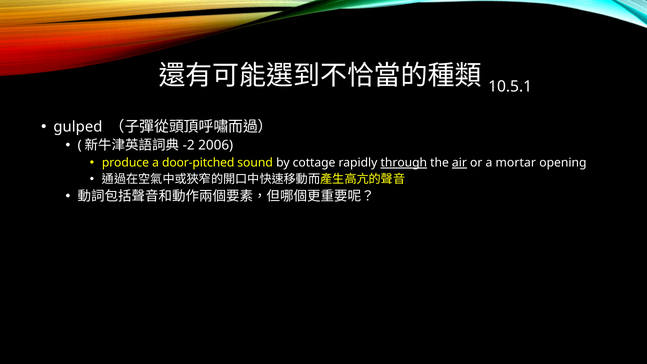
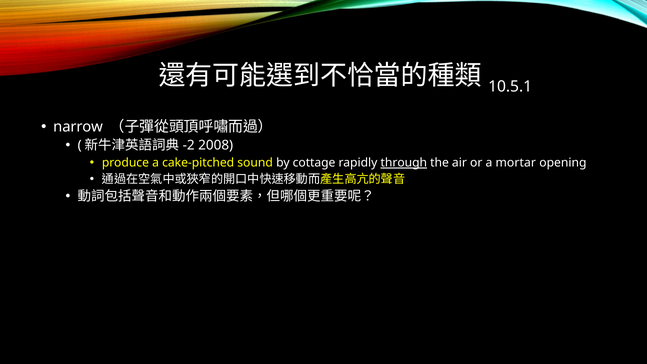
gulped: gulped -> narrow
2006: 2006 -> 2008
door-pitched: door-pitched -> cake-pitched
air underline: present -> none
